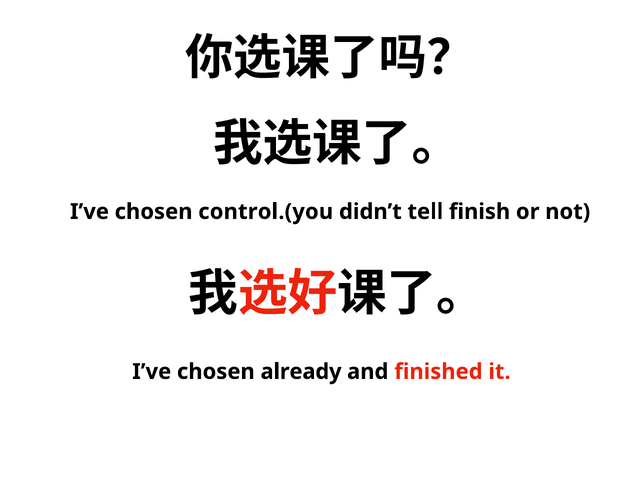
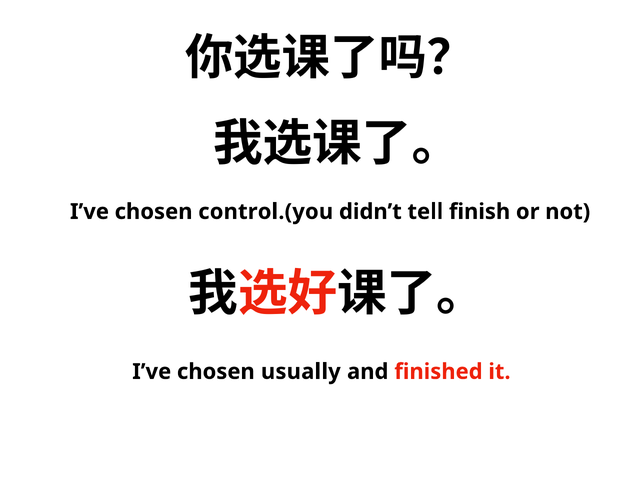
already: already -> usually
